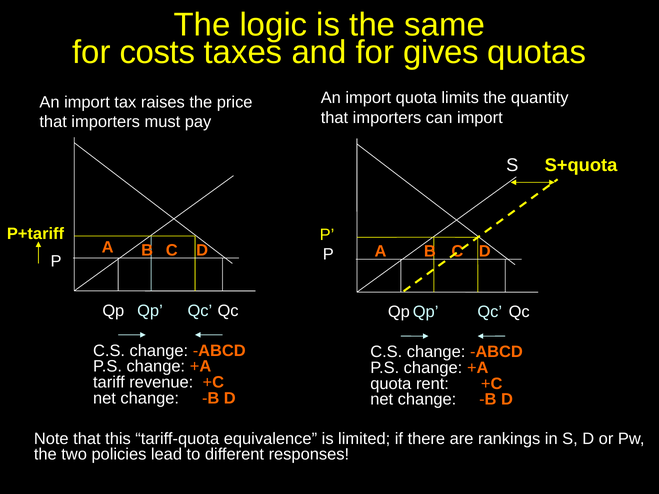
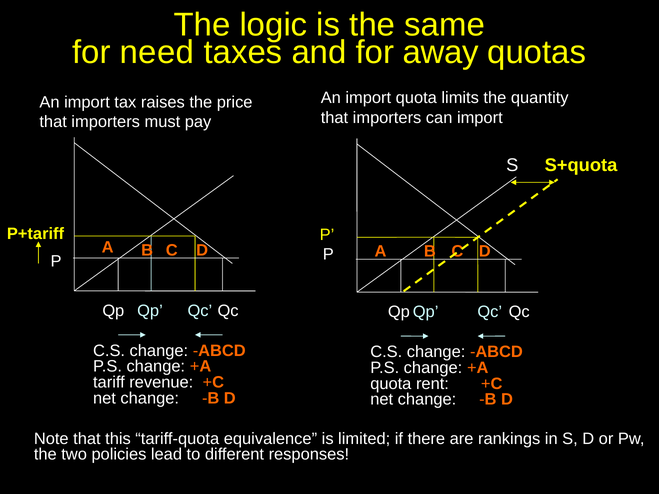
costs: costs -> need
gives: gives -> away
